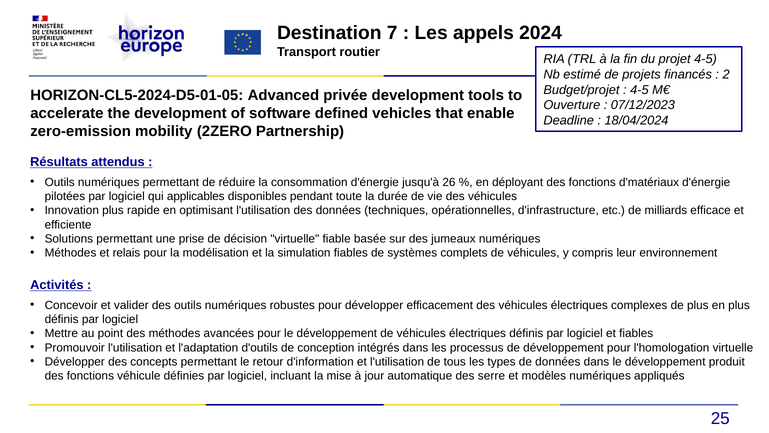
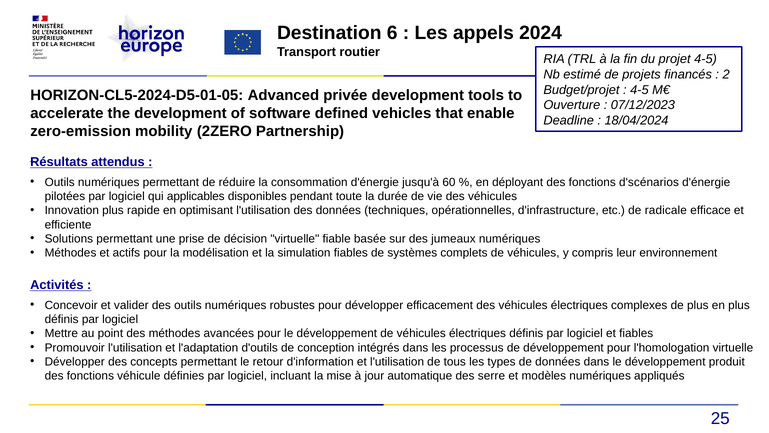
7: 7 -> 6
26: 26 -> 60
d'matériaux: d'matériaux -> d'scénarios
milliards: milliards -> radicale
relais: relais -> actifs
